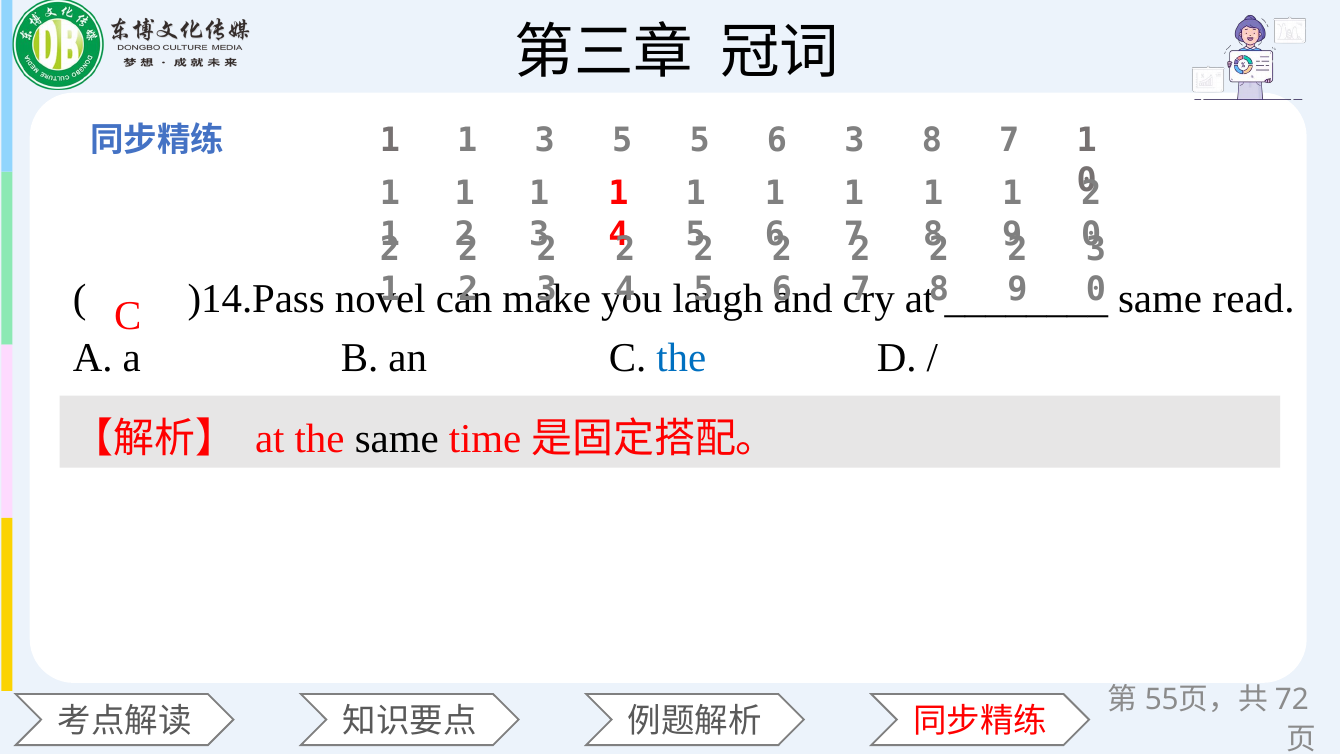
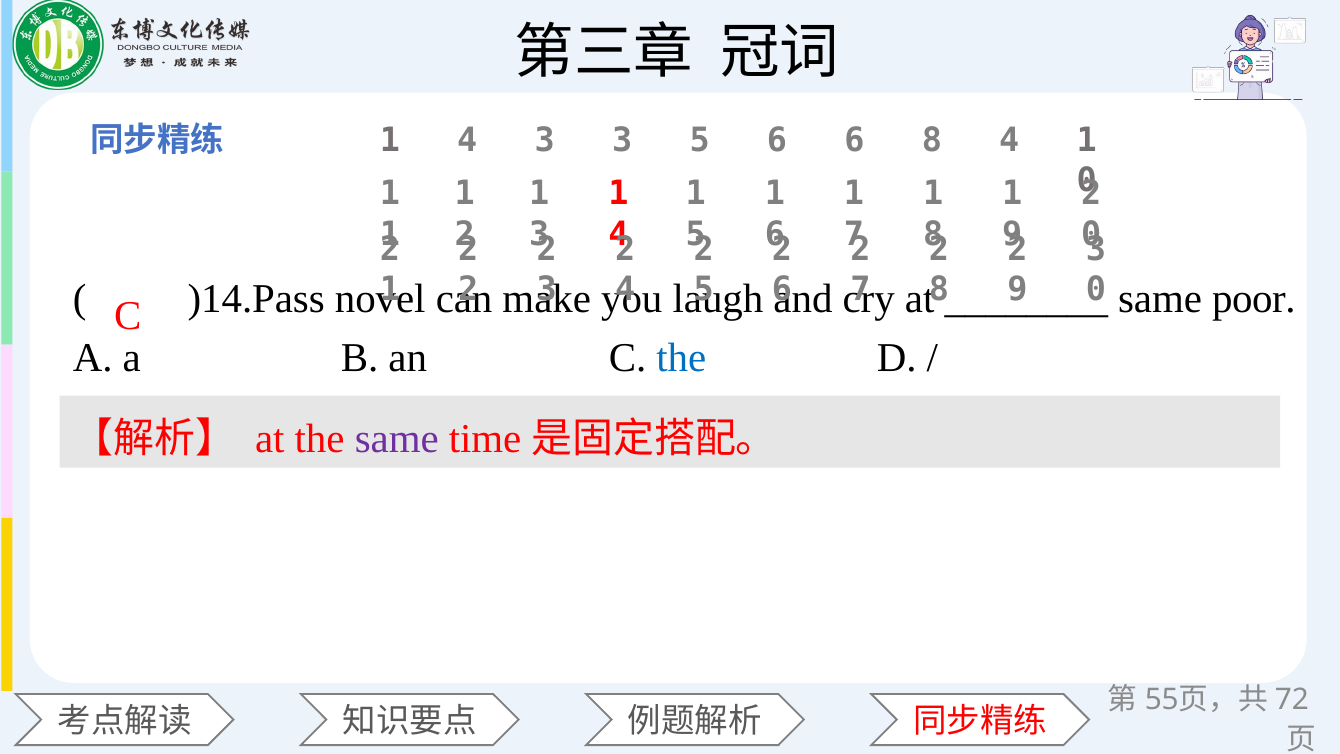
1 at (467, 141): 1 -> 4
3 5: 5 -> 3
6 3: 3 -> 6
8 7: 7 -> 4
read: read -> poor
same at (397, 439) colour: black -> purple
